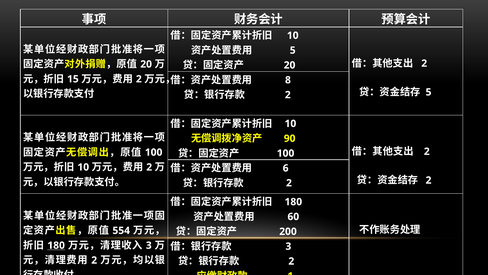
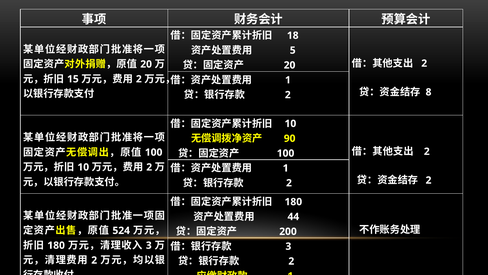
10 at (293, 35): 10 -> 18
8 at (288, 80): 8 -> 1
5 at (429, 92): 5 -> 8
6 at (286, 168): 6 -> 1
60: 60 -> 44
554: 554 -> 524
180 at (56, 245) underline: present -> none
